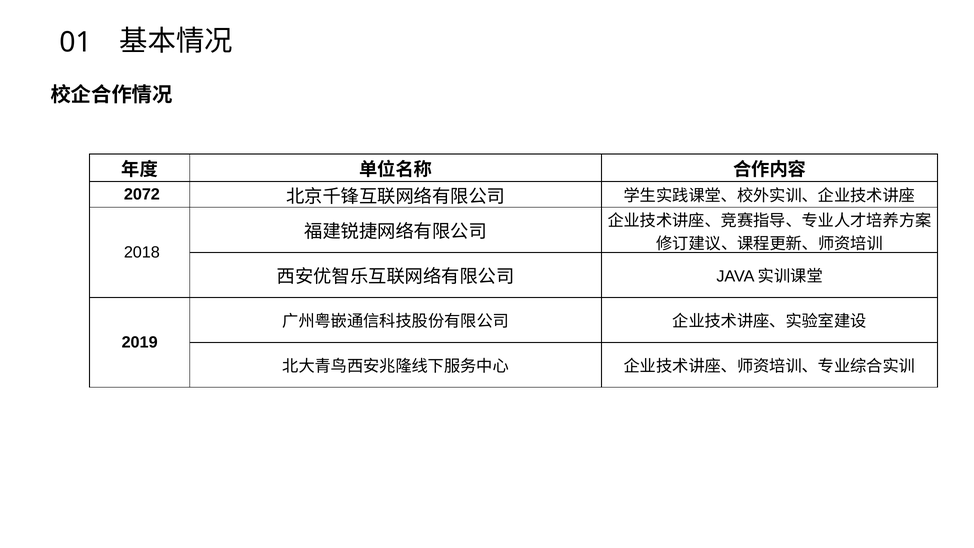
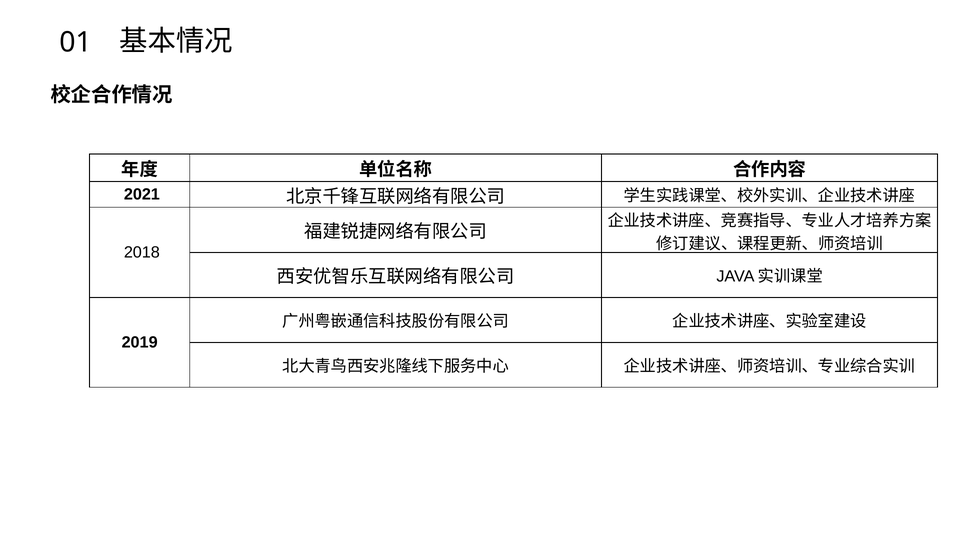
2072: 2072 -> 2021
